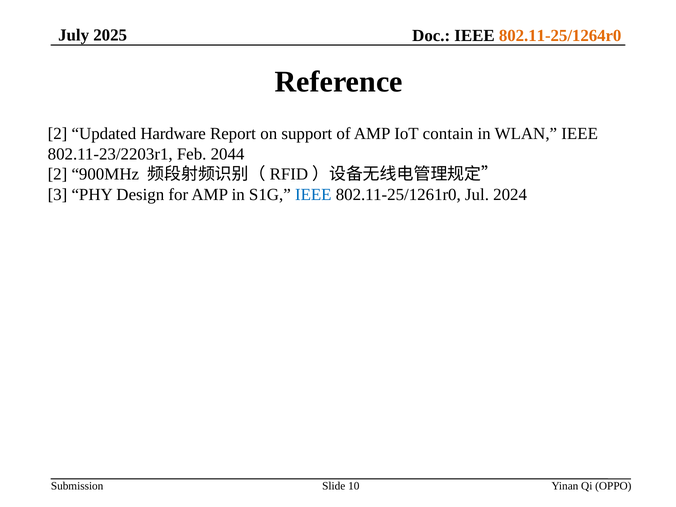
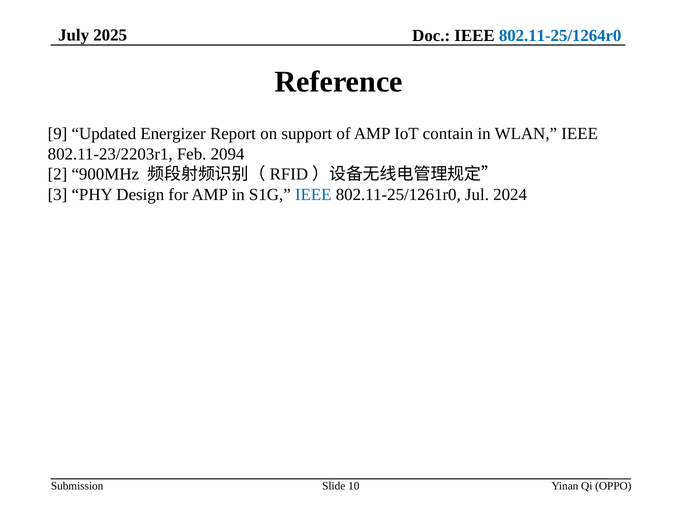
802.11-25/1264r0 colour: orange -> blue
2 at (58, 134): 2 -> 9
Hardware: Hardware -> Energizer
2044: 2044 -> 2094
